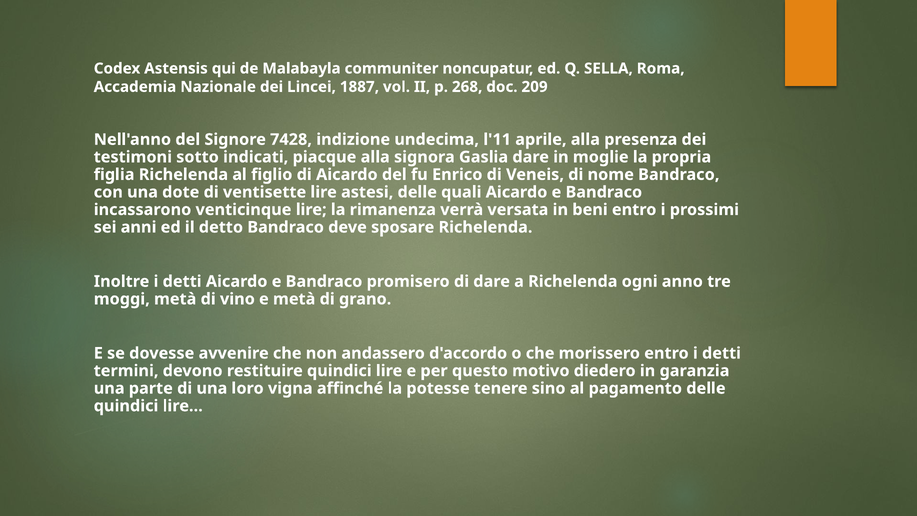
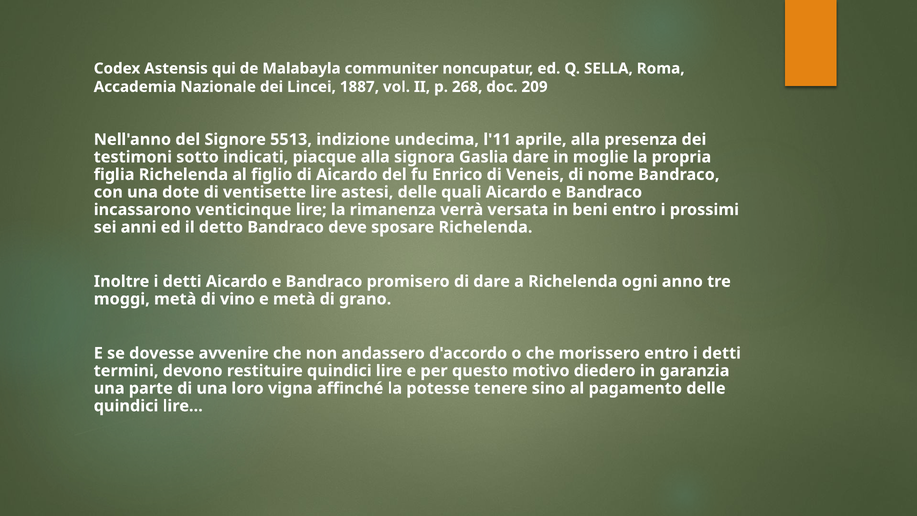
7428: 7428 -> 5513
